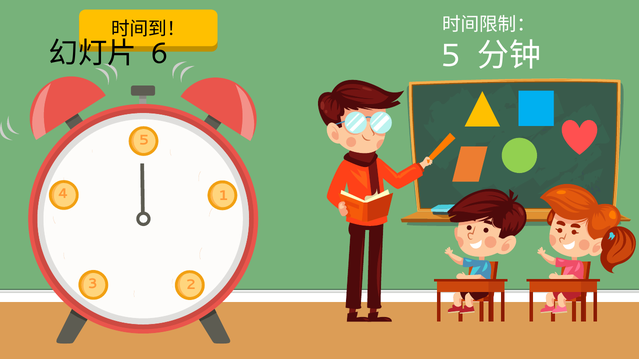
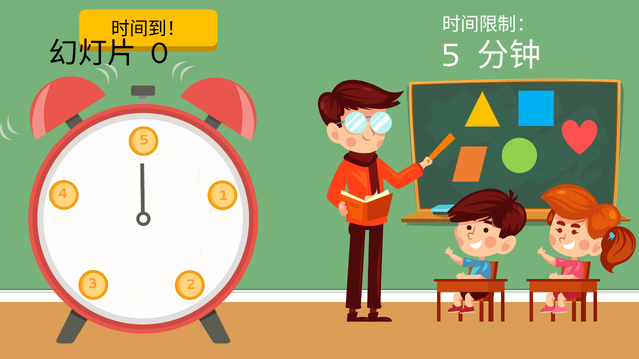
6: 6 -> 0
